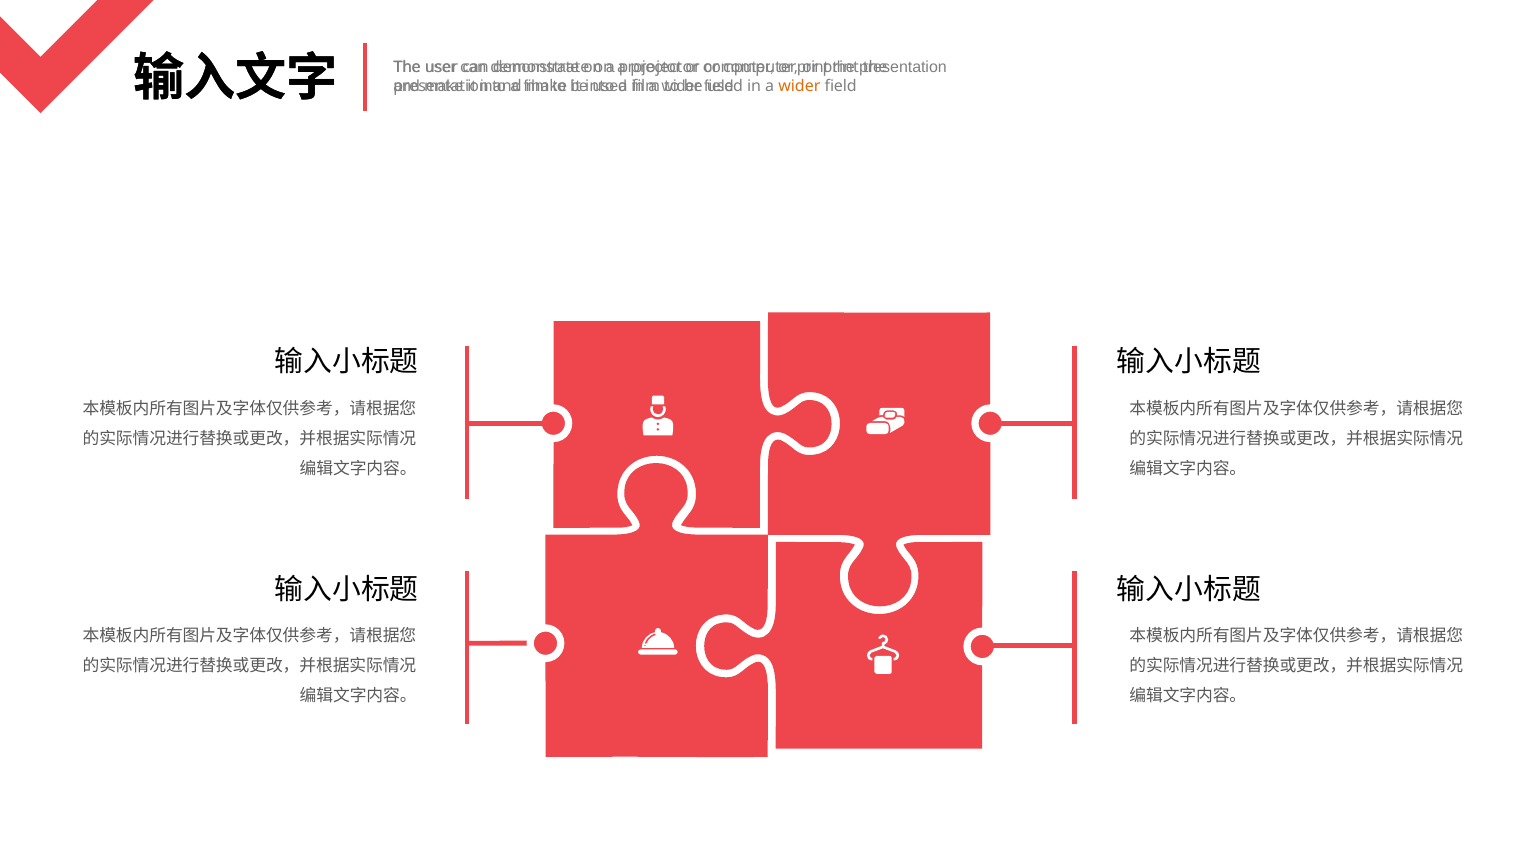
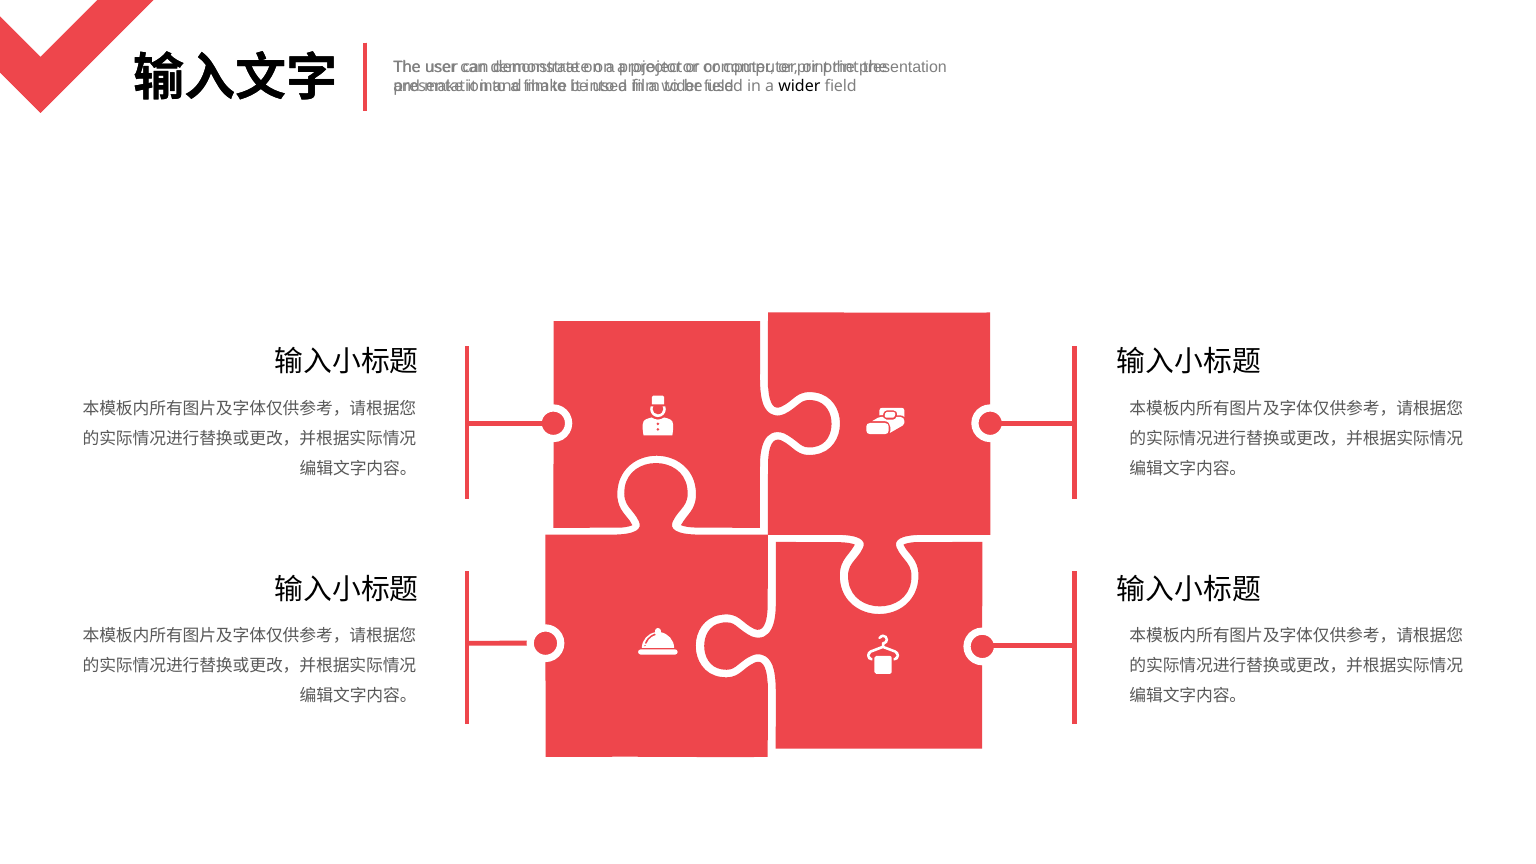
wider at (799, 86) colour: orange -> black
